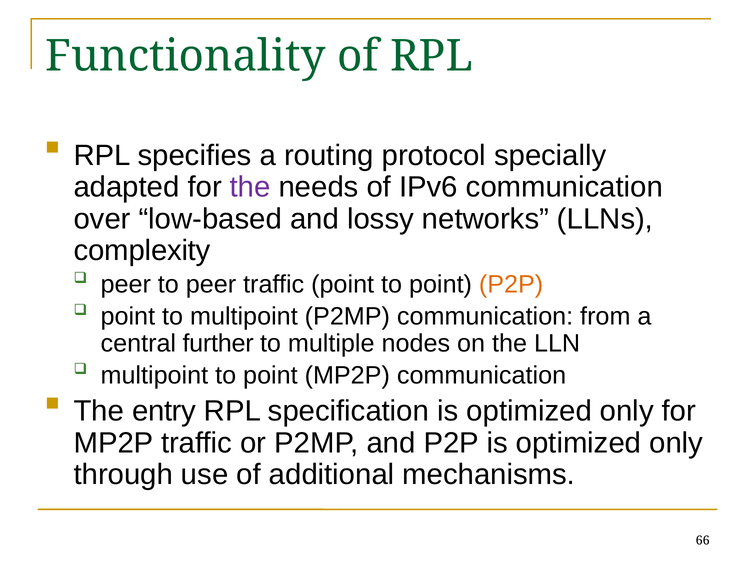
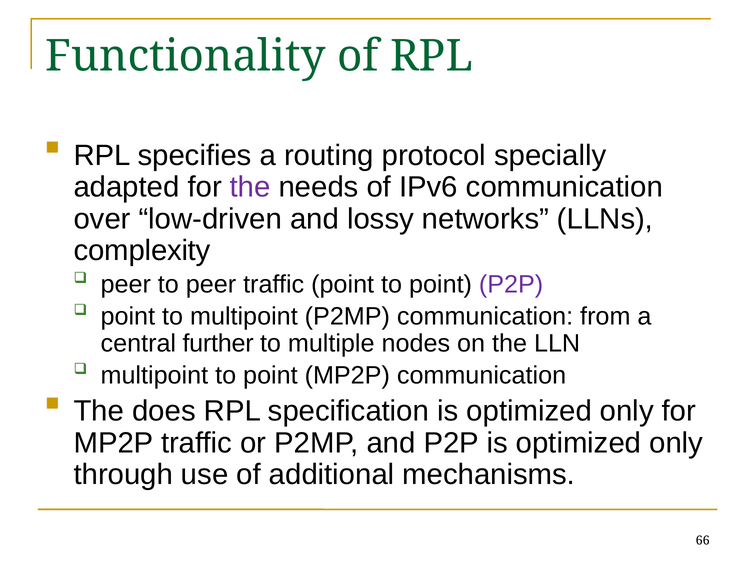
low-based: low-based -> low-driven
P2P at (511, 285) colour: orange -> purple
entry: entry -> does
